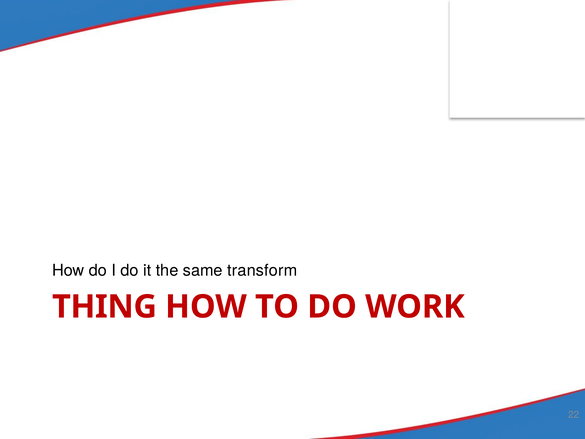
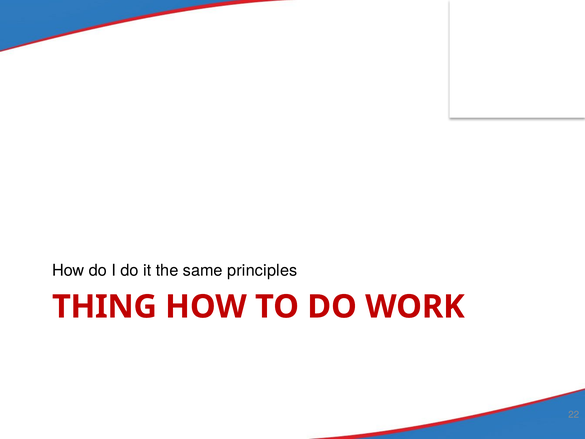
transform: transform -> principles
